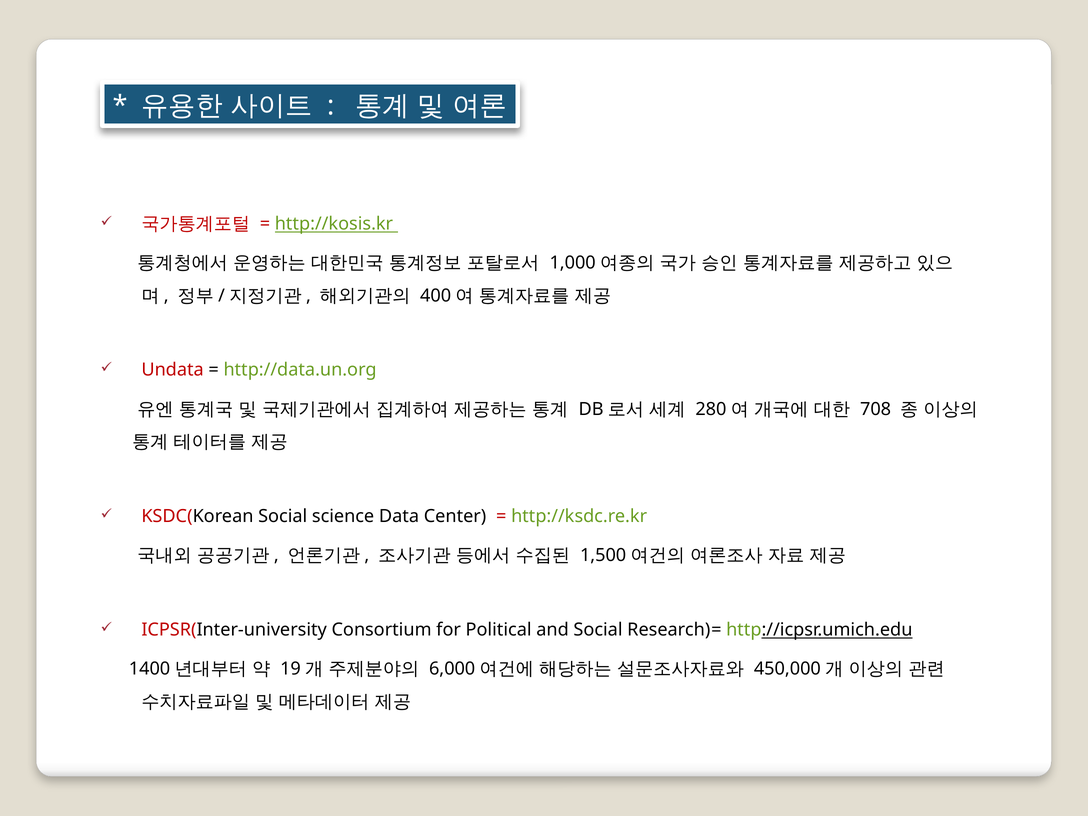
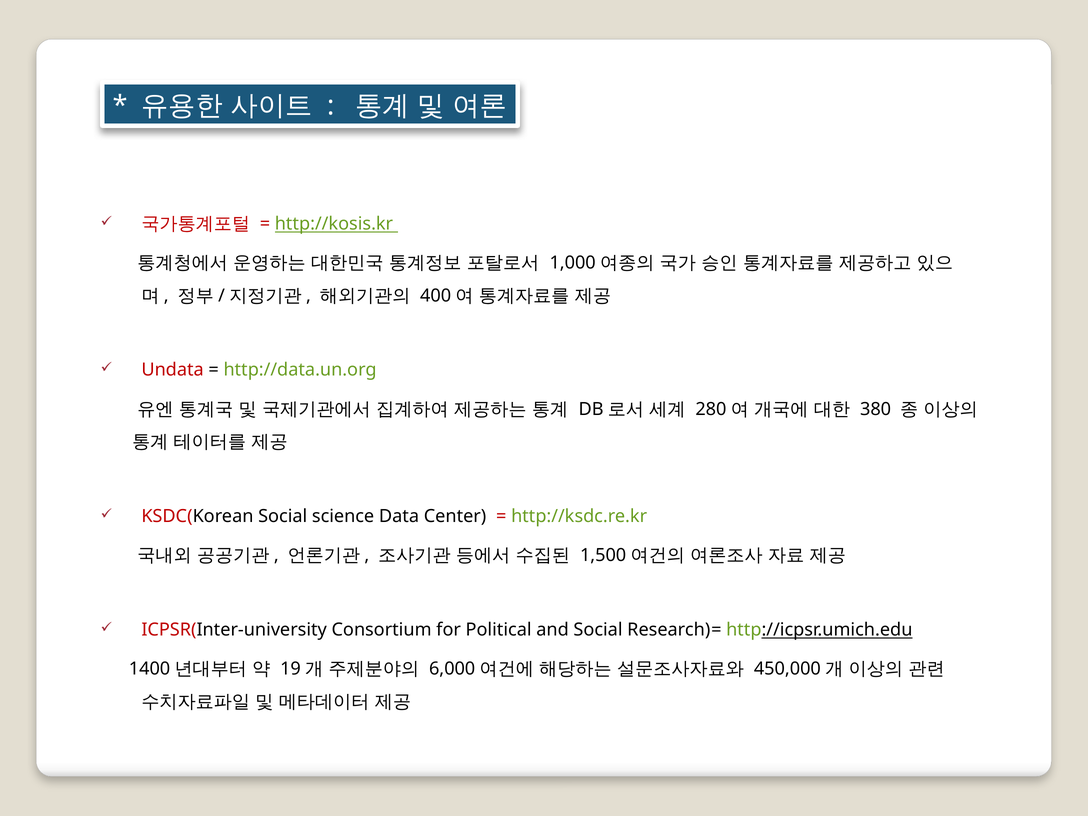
708: 708 -> 380
